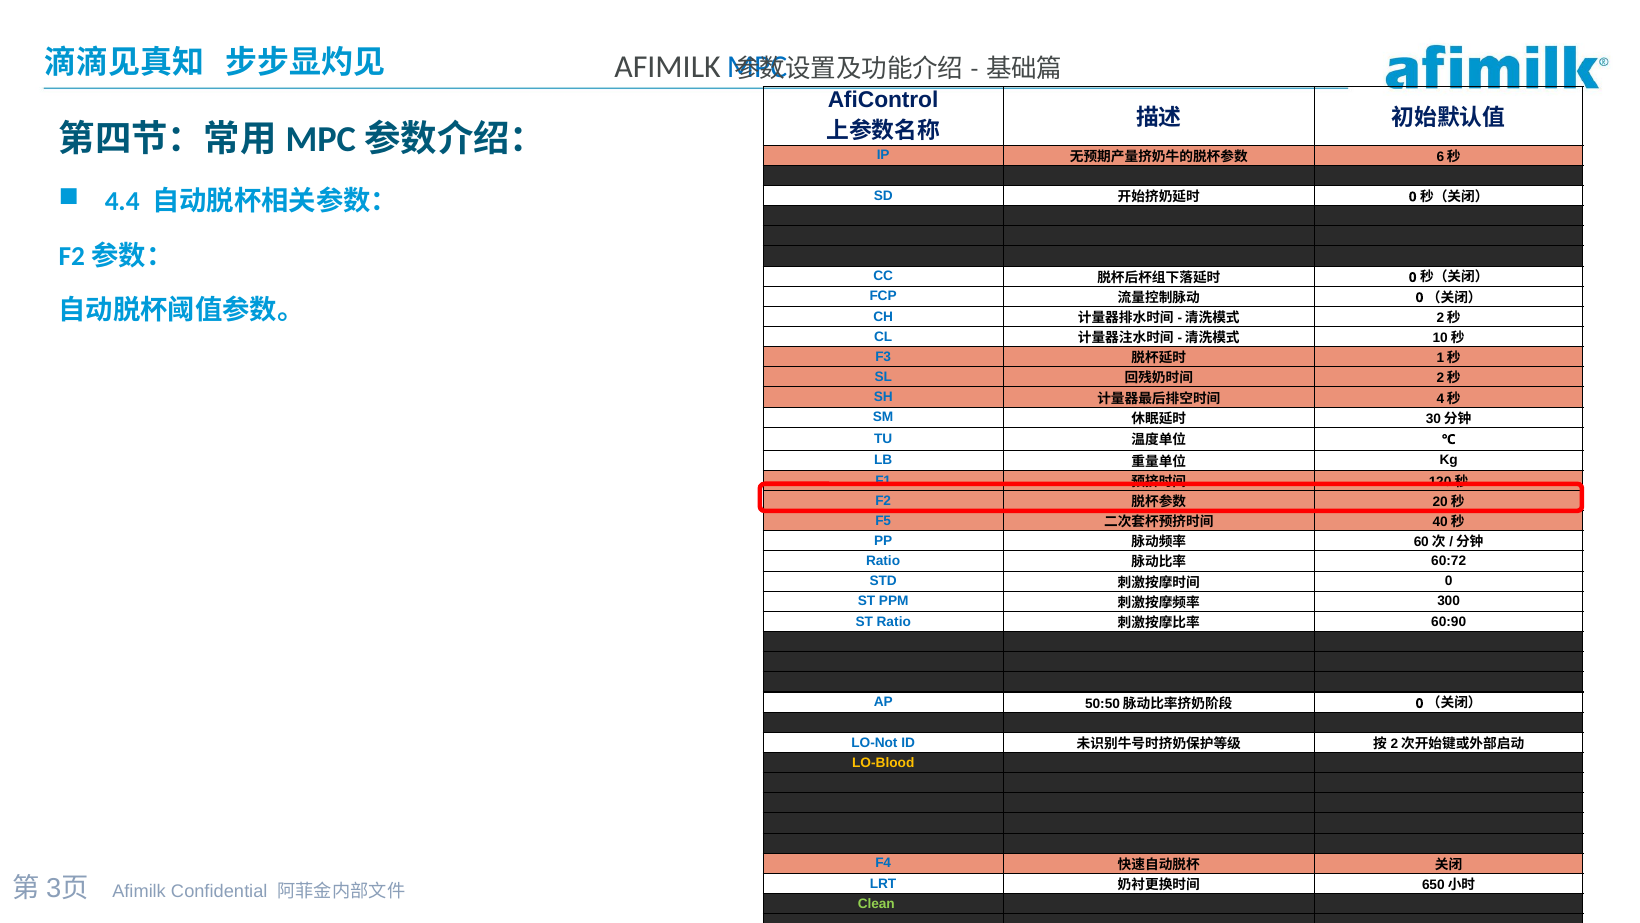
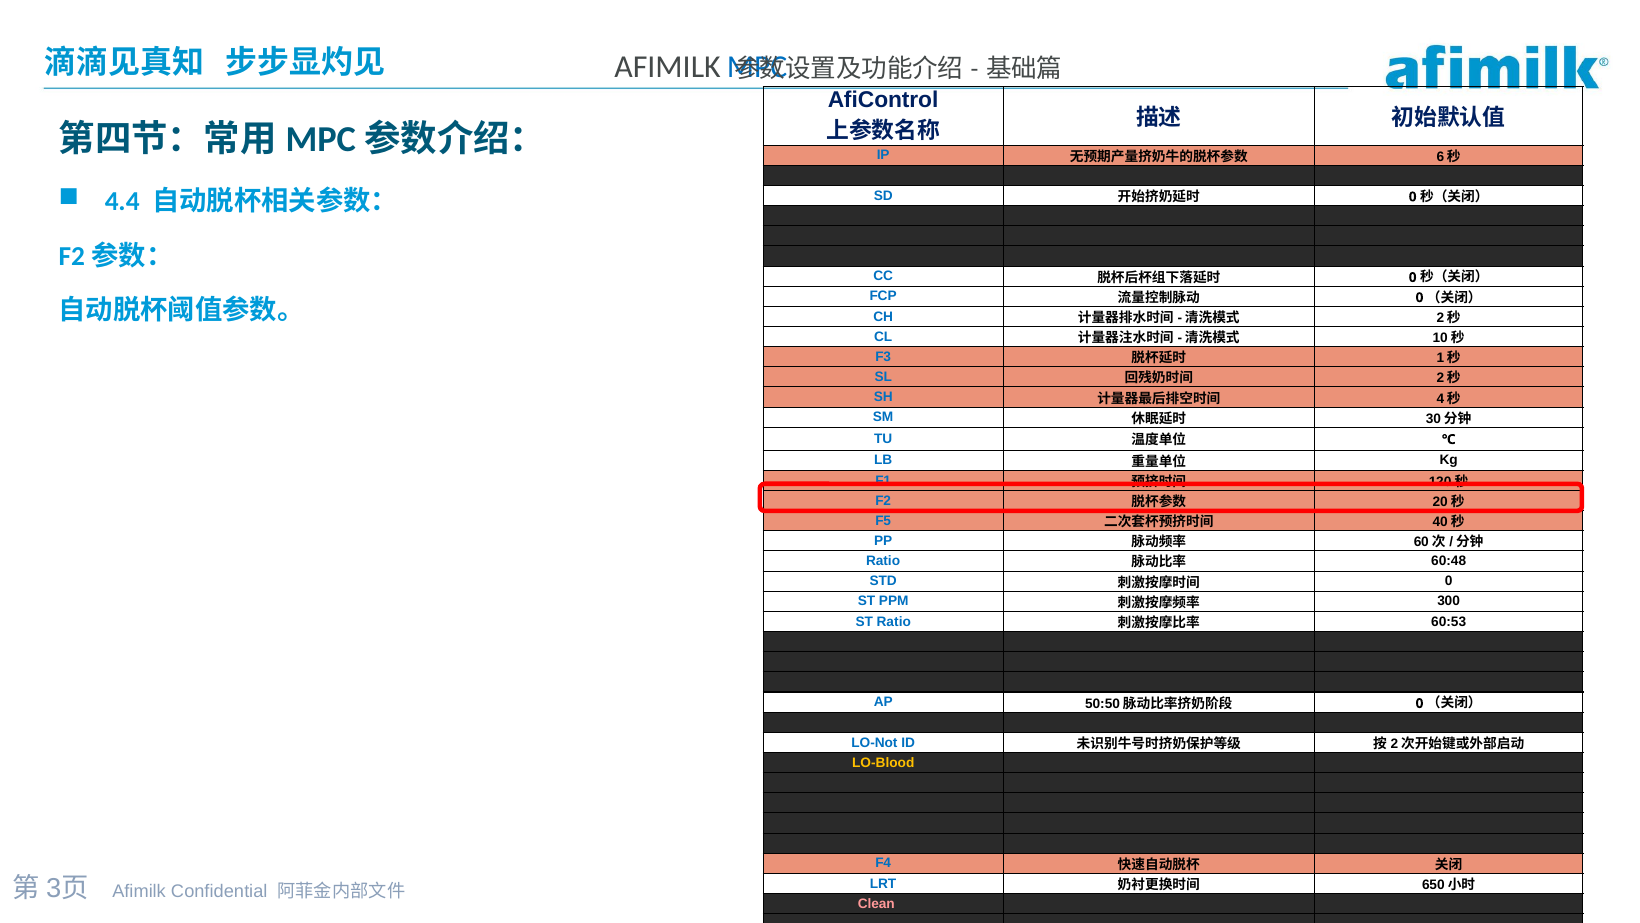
60:72: 60:72 -> 60:48
60:90: 60:90 -> 60:53
Clean colour: light green -> pink
